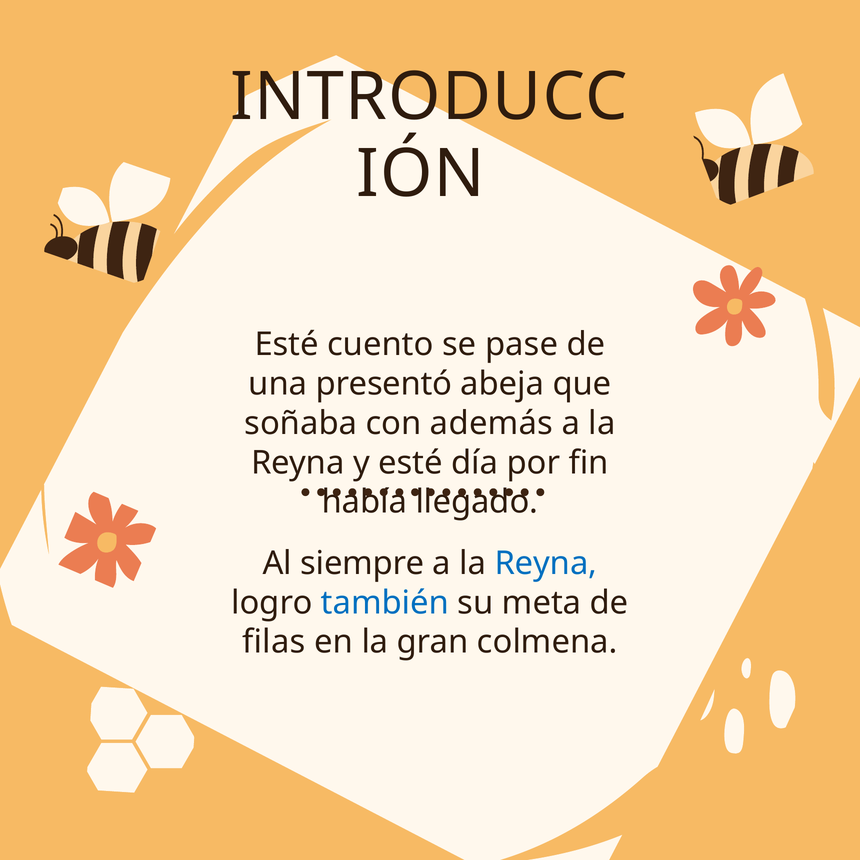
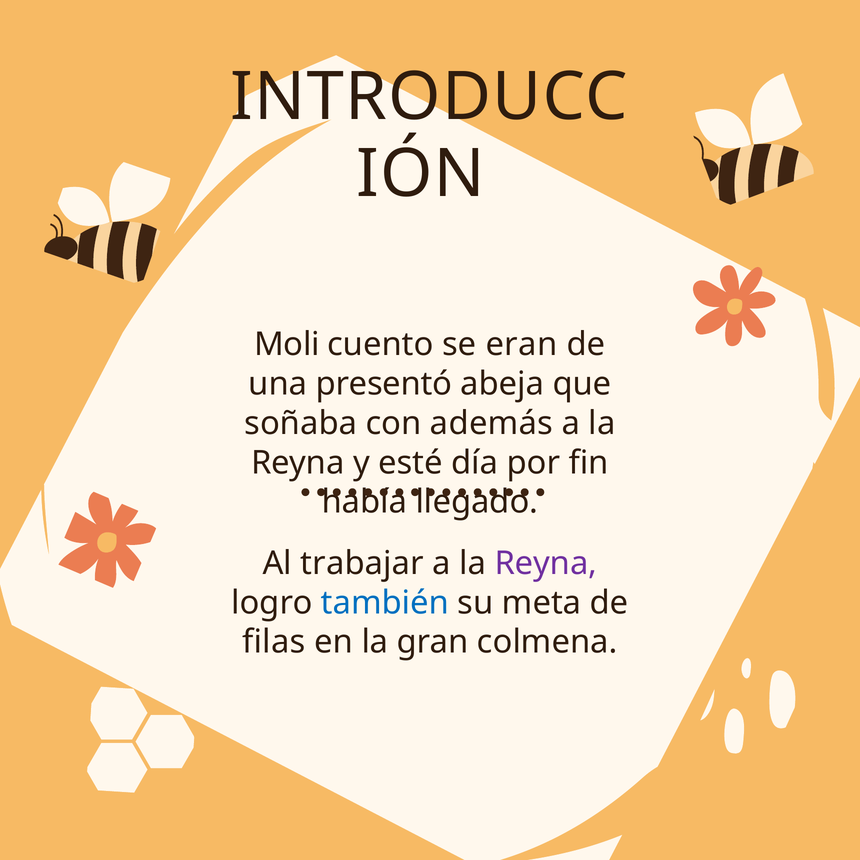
Esté at (287, 344): Esté -> Moli
pase: pase -> eran
siempre: siempre -> trabajar
Reyna at (546, 563) colour: blue -> purple
